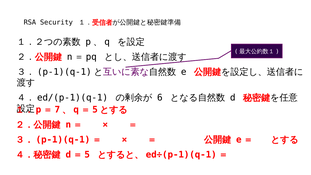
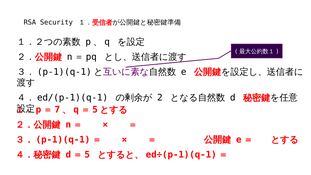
6: 6 -> 2
